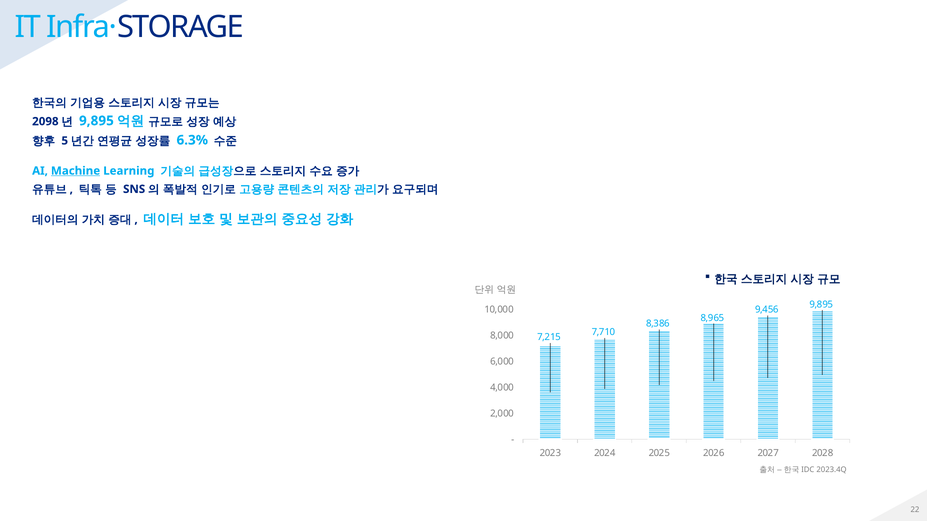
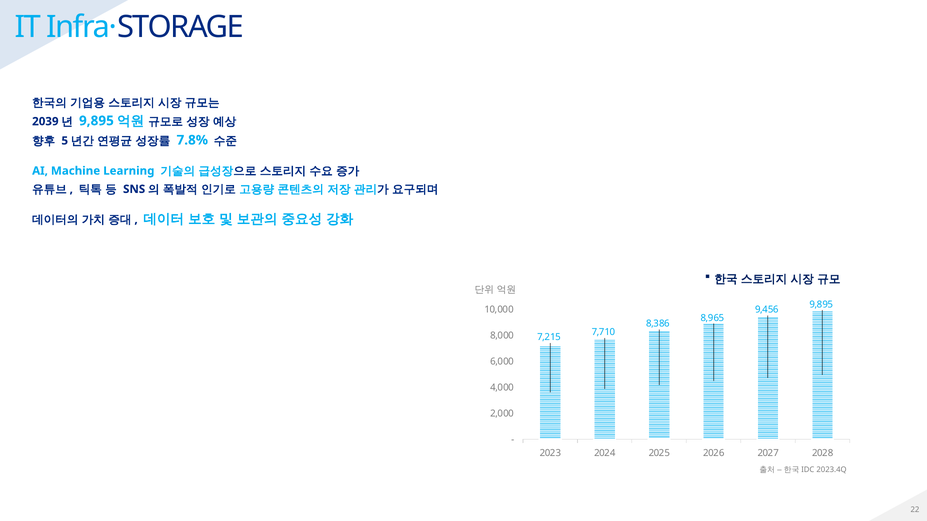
2098: 2098 -> 2039
6.3%: 6.3% -> 7.8%
Machine underline: present -> none
